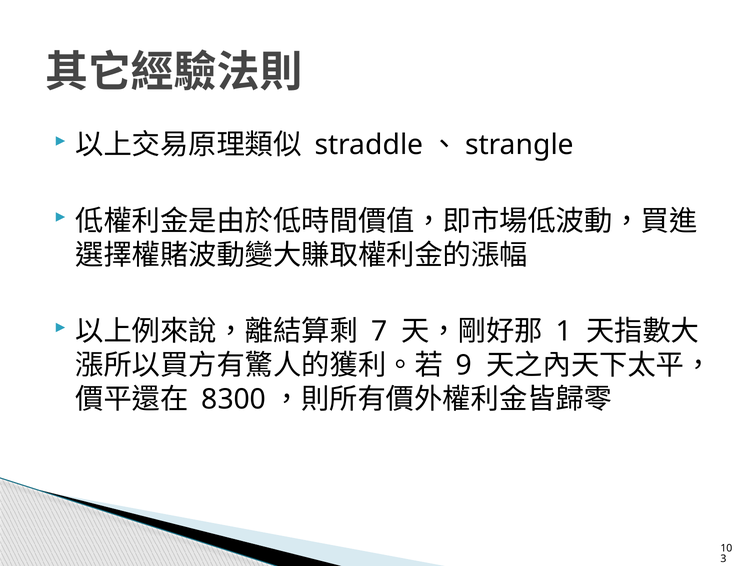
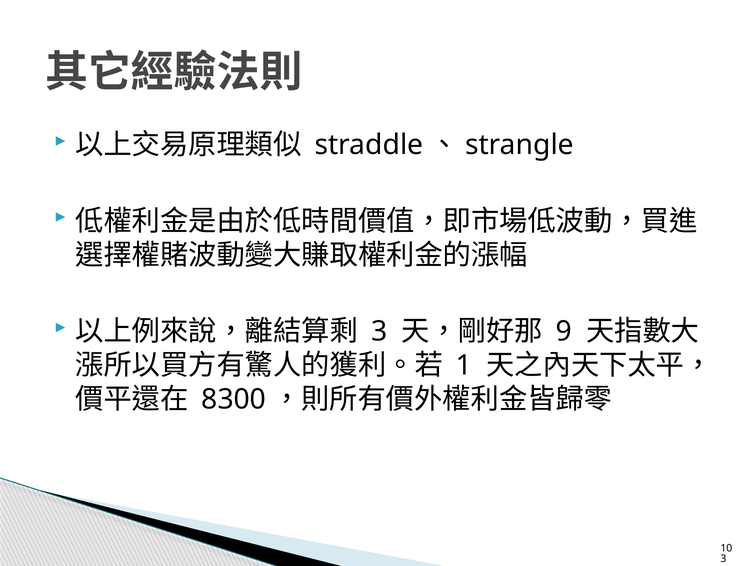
7 at (379, 331): 7 -> 3
1: 1 -> 9
9: 9 -> 1
